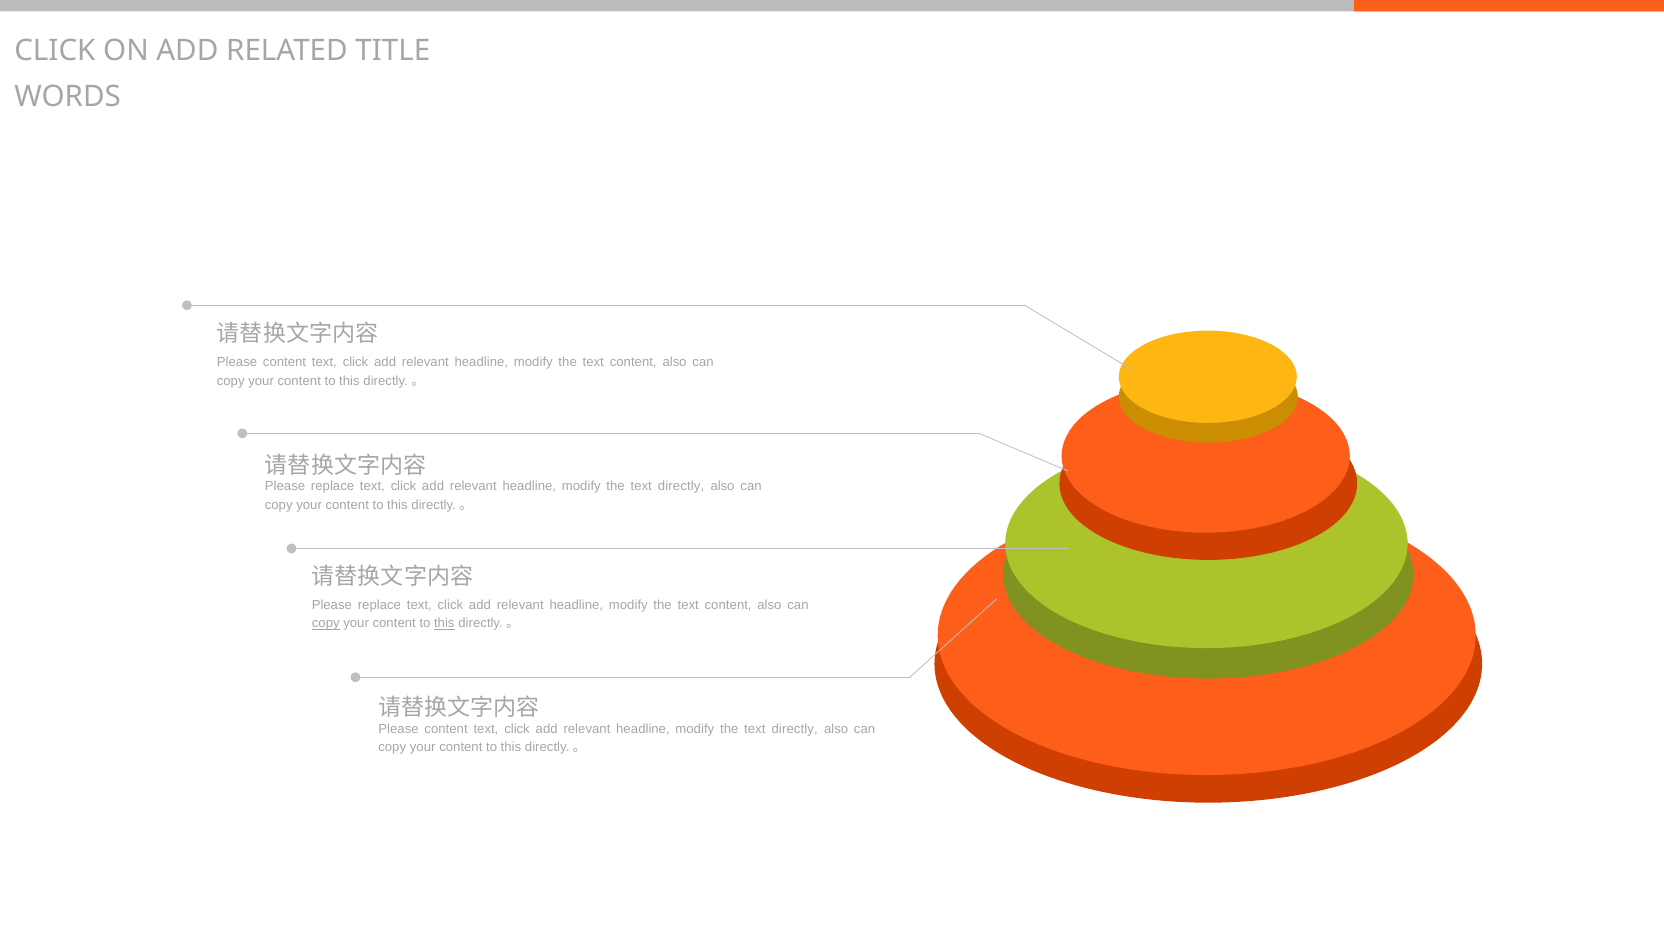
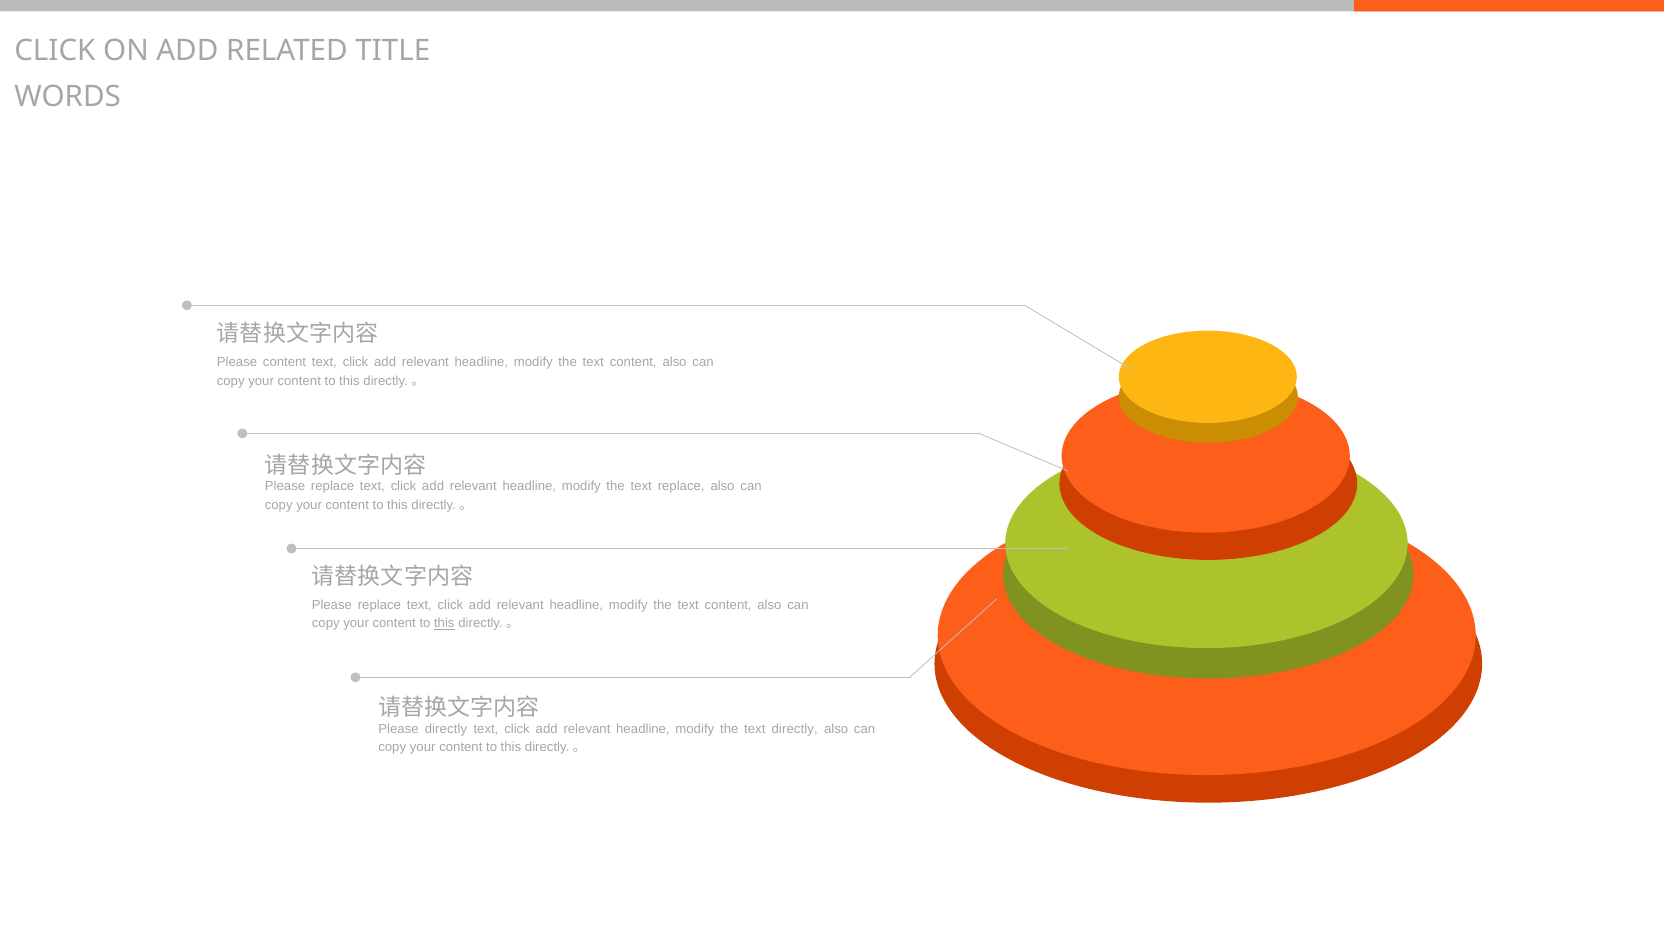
directly at (681, 486): directly -> replace
copy at (326, 624) underline: present -> none
content at (446, 729): content -> directly
